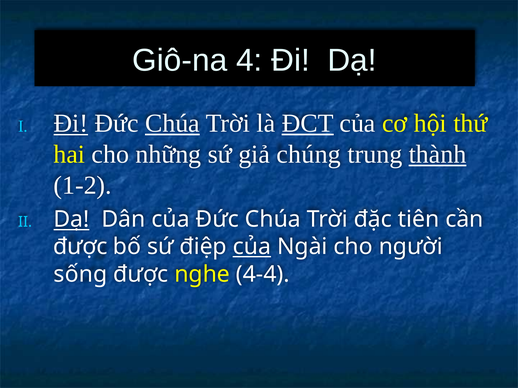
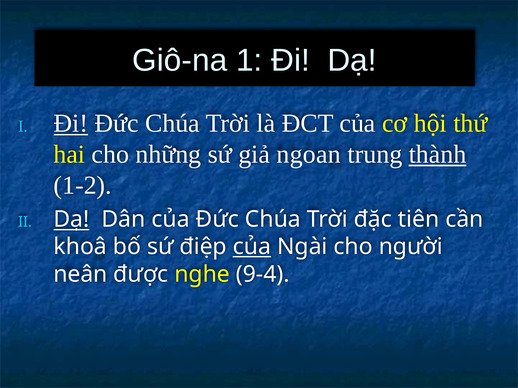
4: 4 -> 1
Chúa at (172, 124) underline: present -> none
ĐCT underline: present -> none
chúng: chúng -> ngoan
được at (80, 247): được -> khoâ
sống: sống -> neân
4-4: 4-4 -> 9-4
